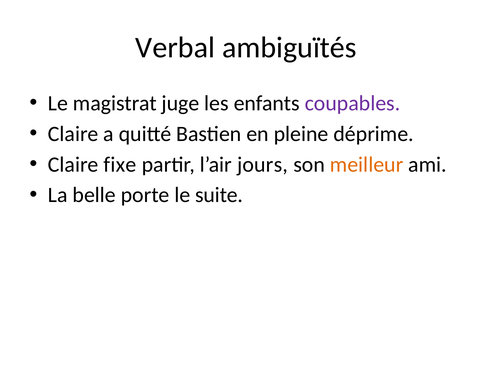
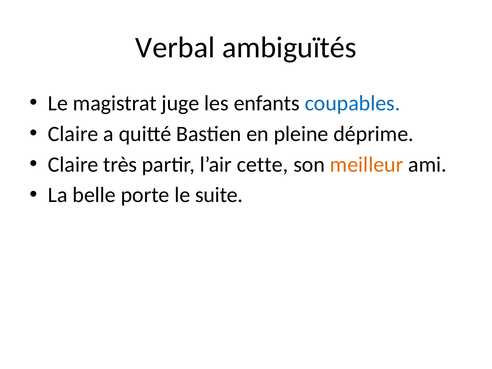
coupables colour: purple -> blue
fixe: fixe -> très
jours: jours -> cette
